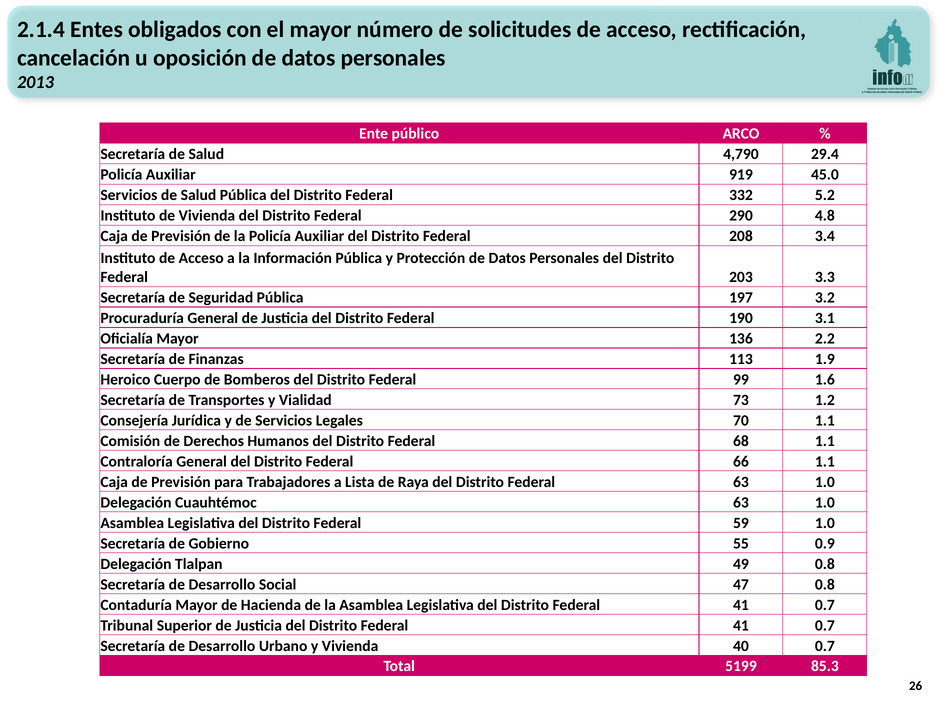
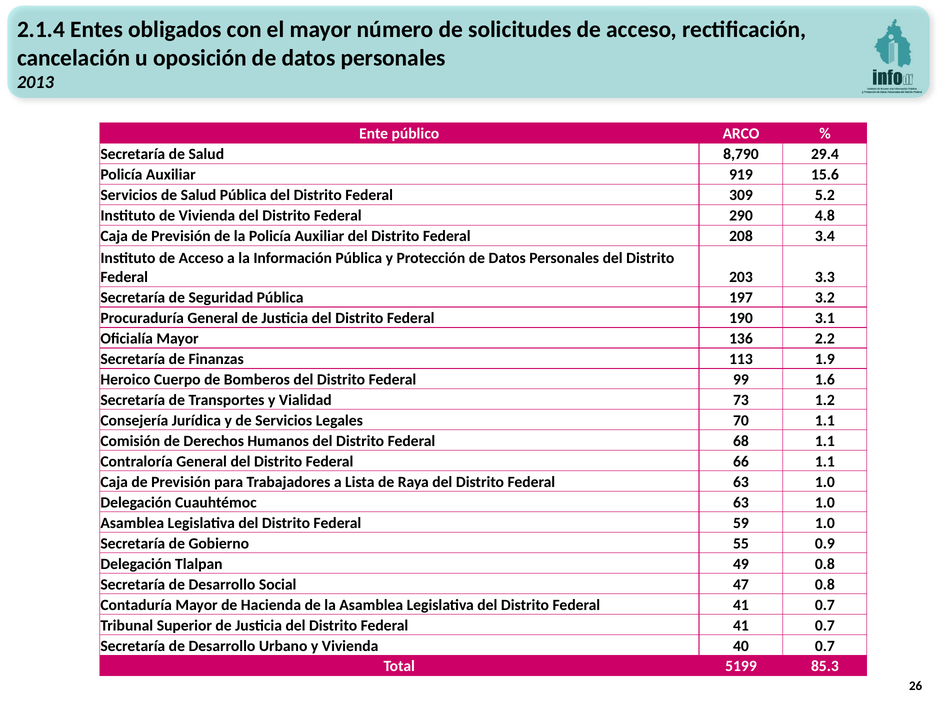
4,790: 4,790 -> 8,790
45.0: 45.0 -> 15.6
332: 332 -> 309
